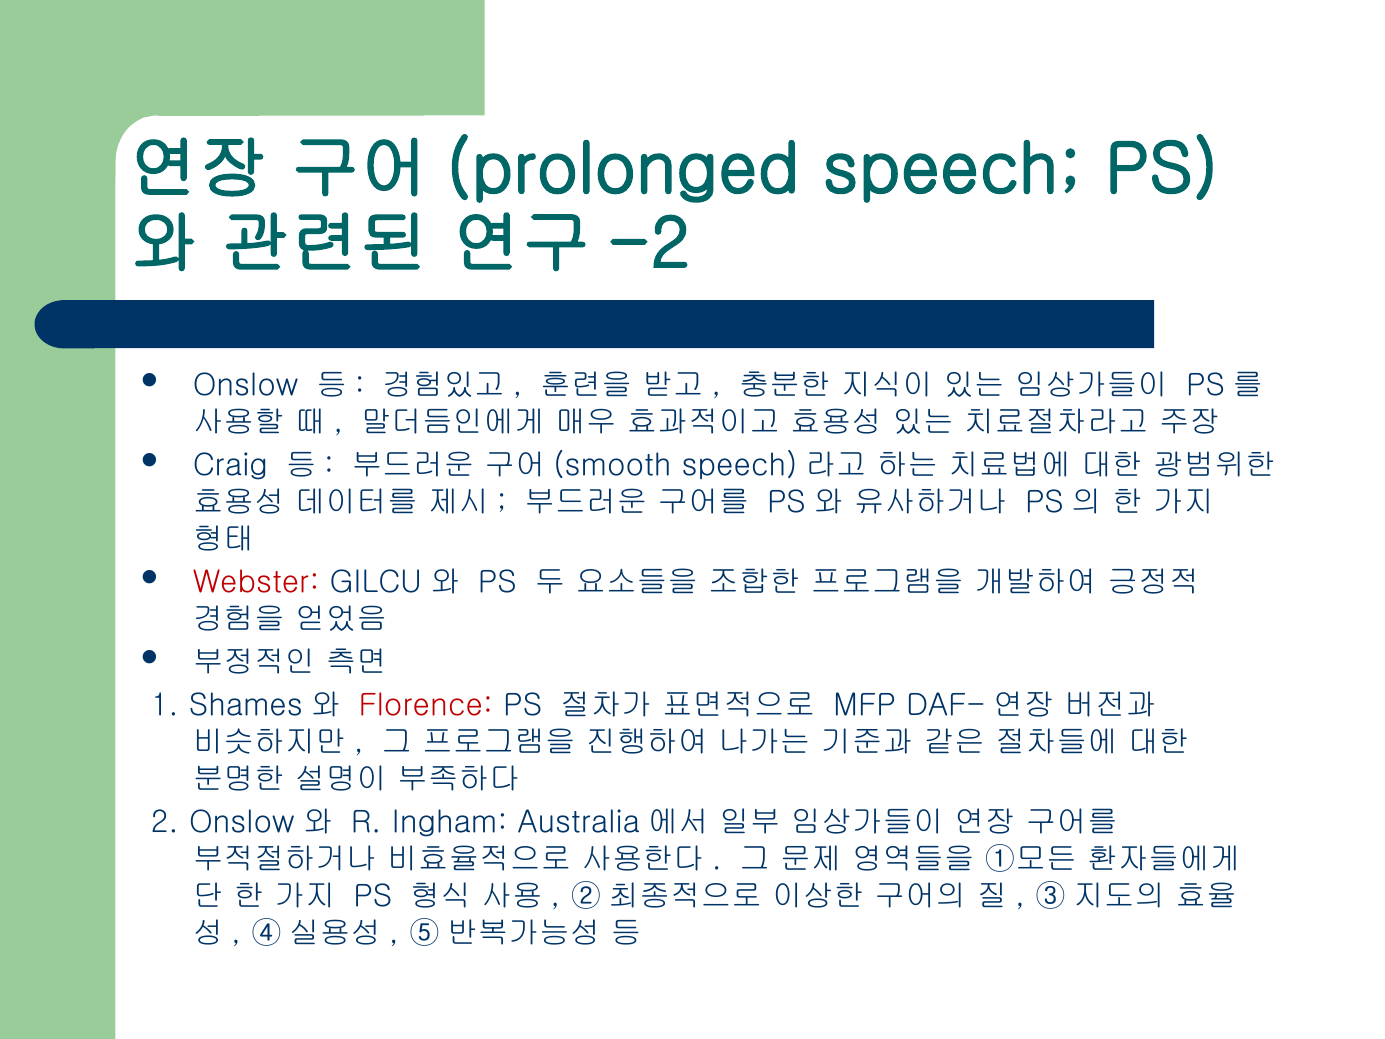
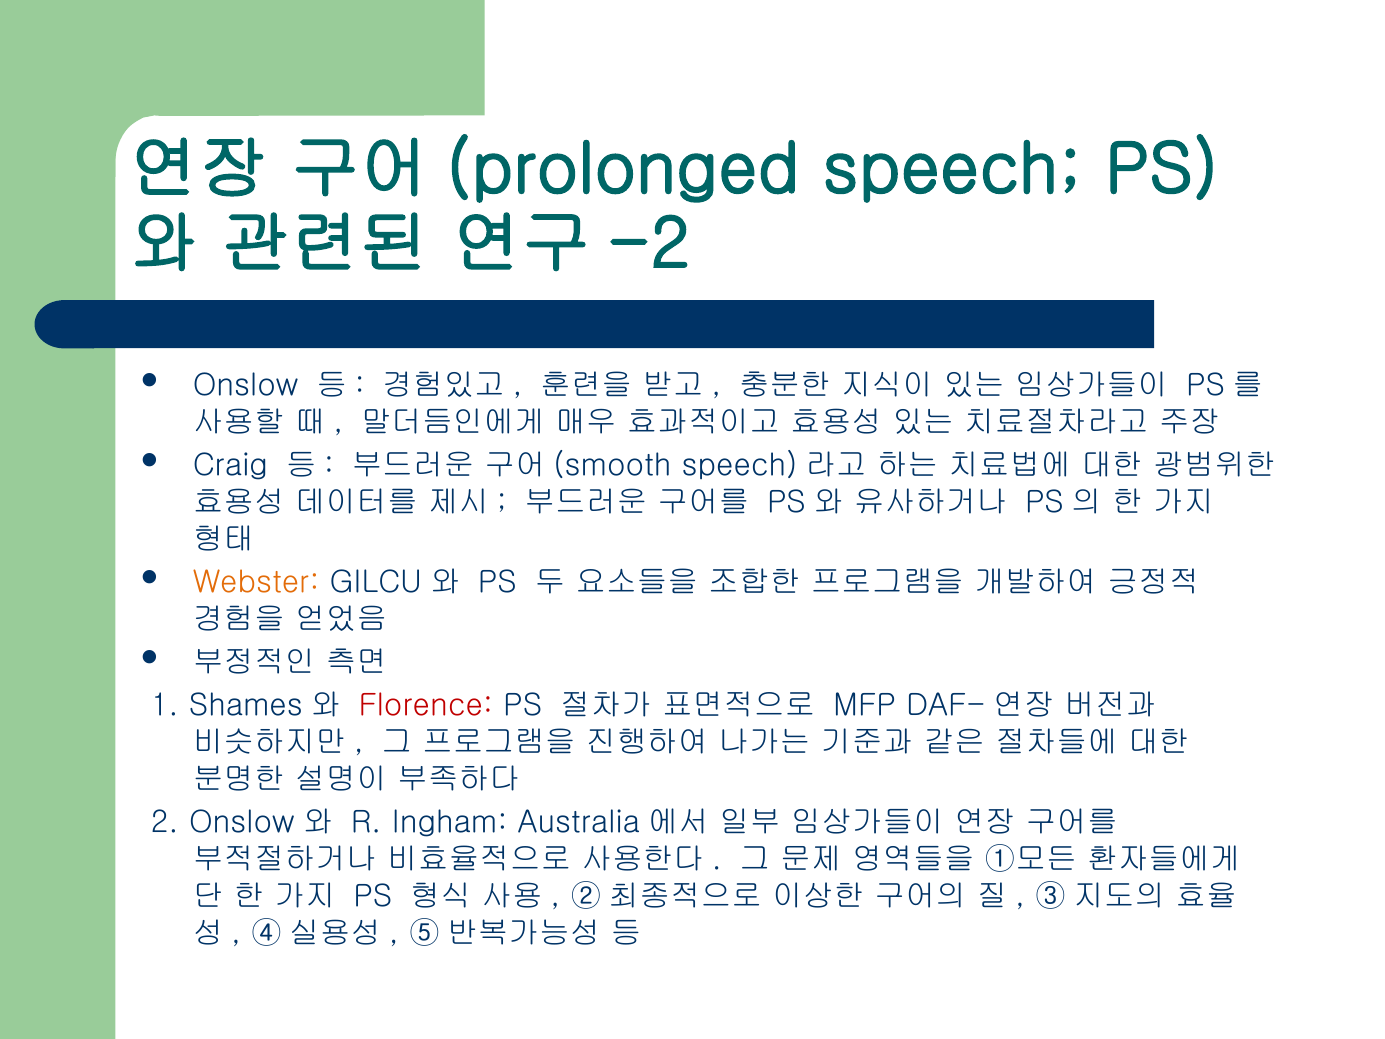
Webster colour: red -> orange
